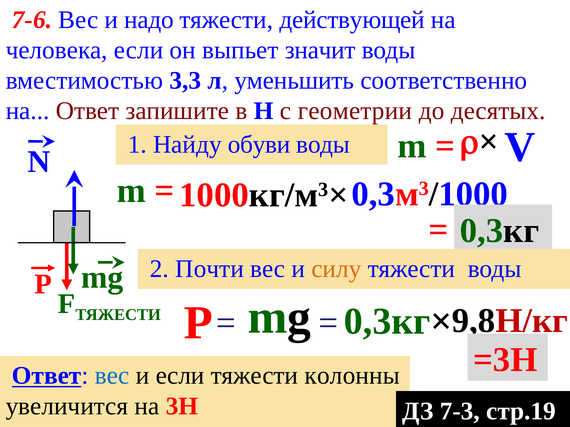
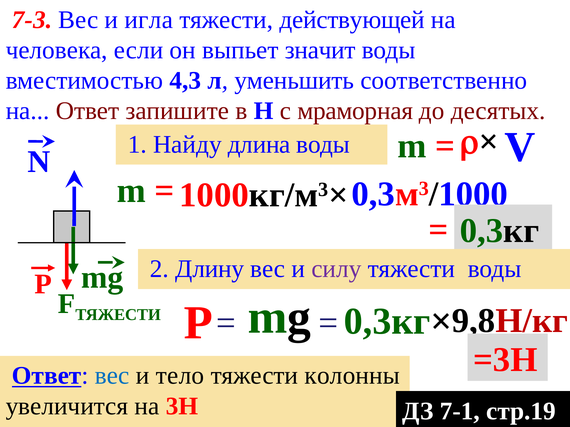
7-6: 7-6 -> 7-3
надо: надо -> игла
3,3: 3,3 -> 4,3
геометрии: геометрии -> мраморная
обуви: обуви -> длина
Почти: Почти -> Длину
силу colour: orange -> purple
и если: если -> тело
7-3: 7-3 -> 7-1
